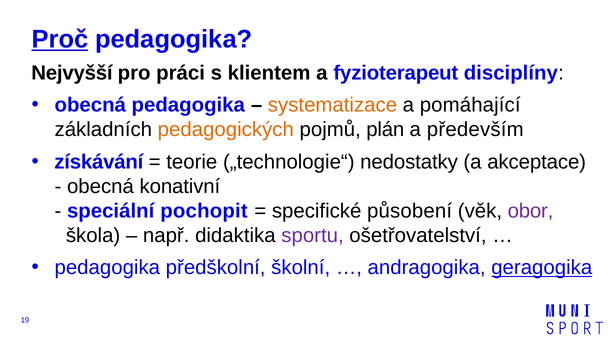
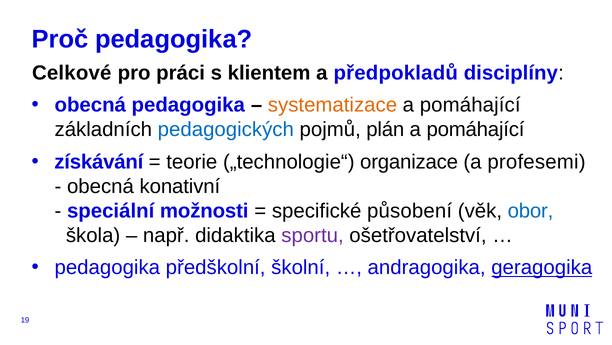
Proč underline: present -> none
Nejvyšší: Nejvyšší -> Celkové
fyzioterapeut: fyzioterapeut -> předpokladů
pedagogických colour: orange -> blue
především at (475, 129): především -> pomáhající
nedostatky: nedostatky -> organizace
akceptace: akceptace -> profesemi
pochopit: pochopit -> možnosti
obor colour: purple -> blue
